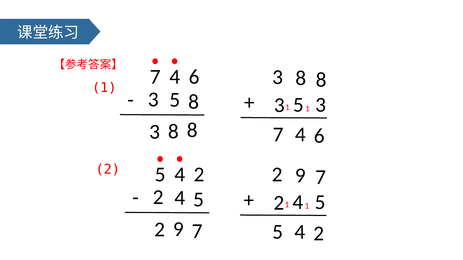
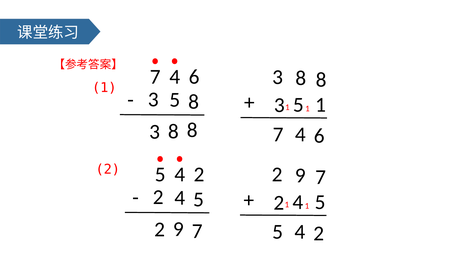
5 3: 3 -> 1
